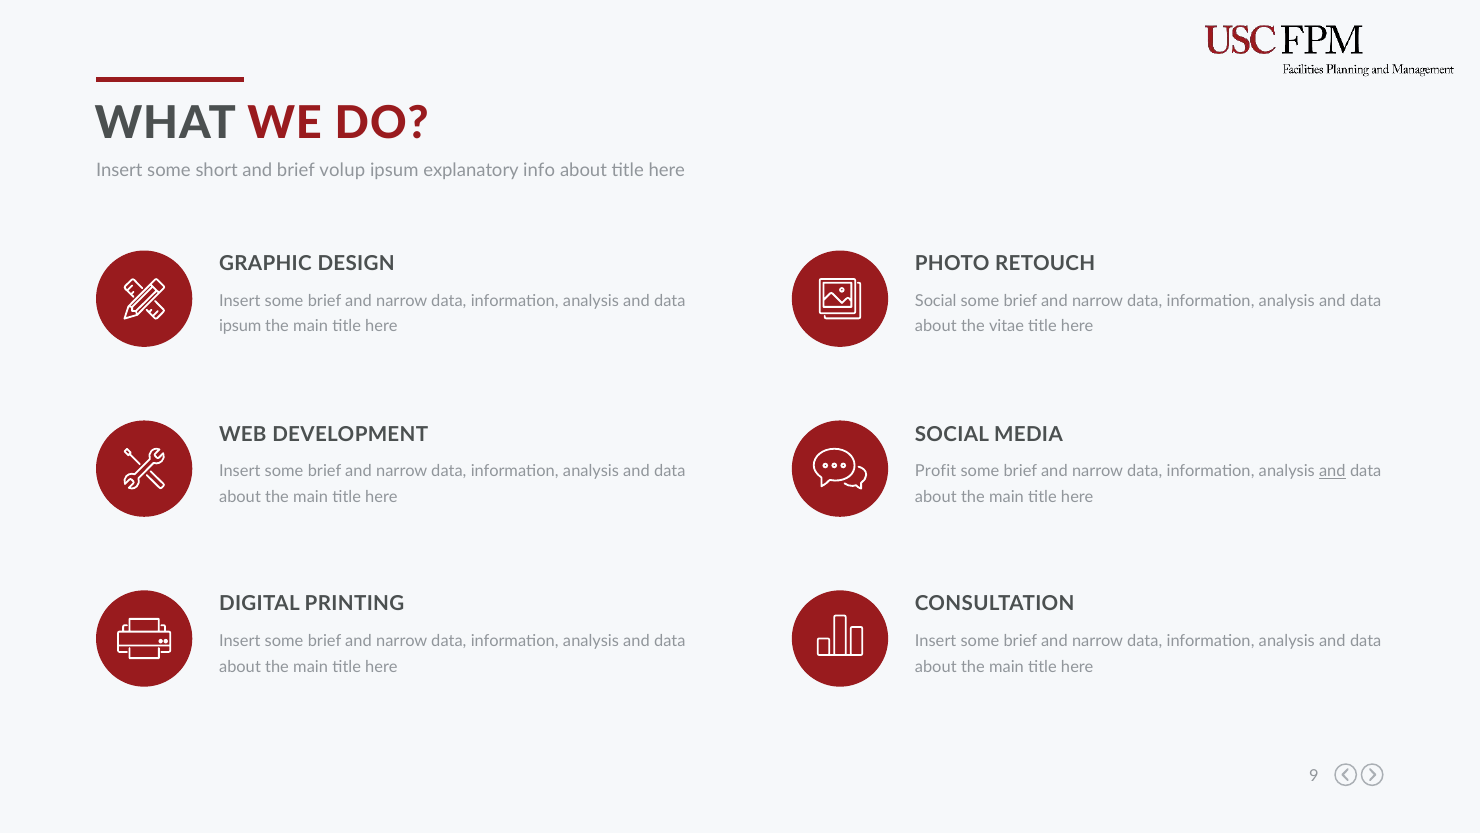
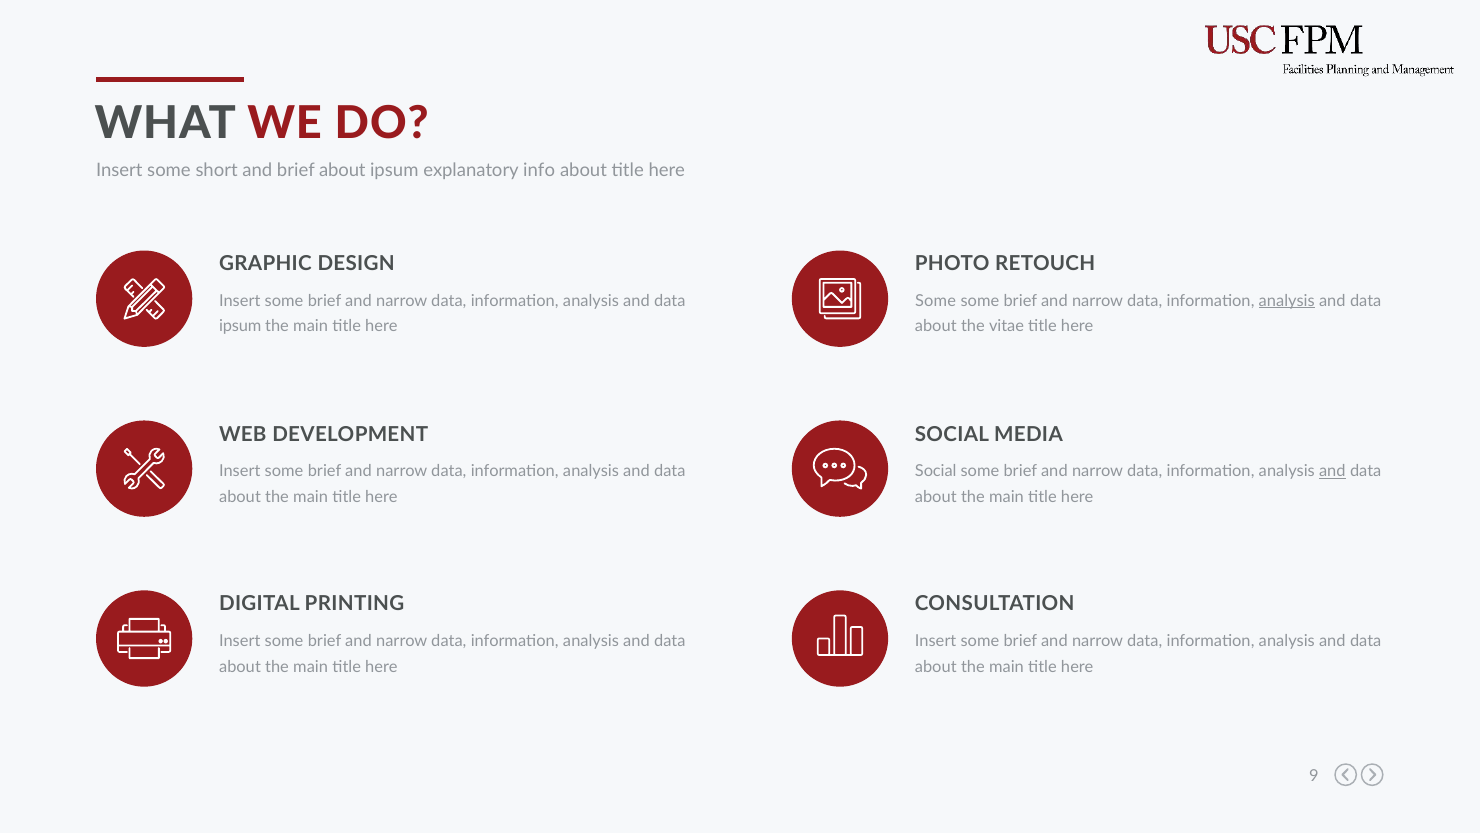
brief volup: volup -> about
Social at (936, 300): Social -> Some
analysis at (1287, 300) underline: none -> present
Profit at (936, 471): Profit -> Social
